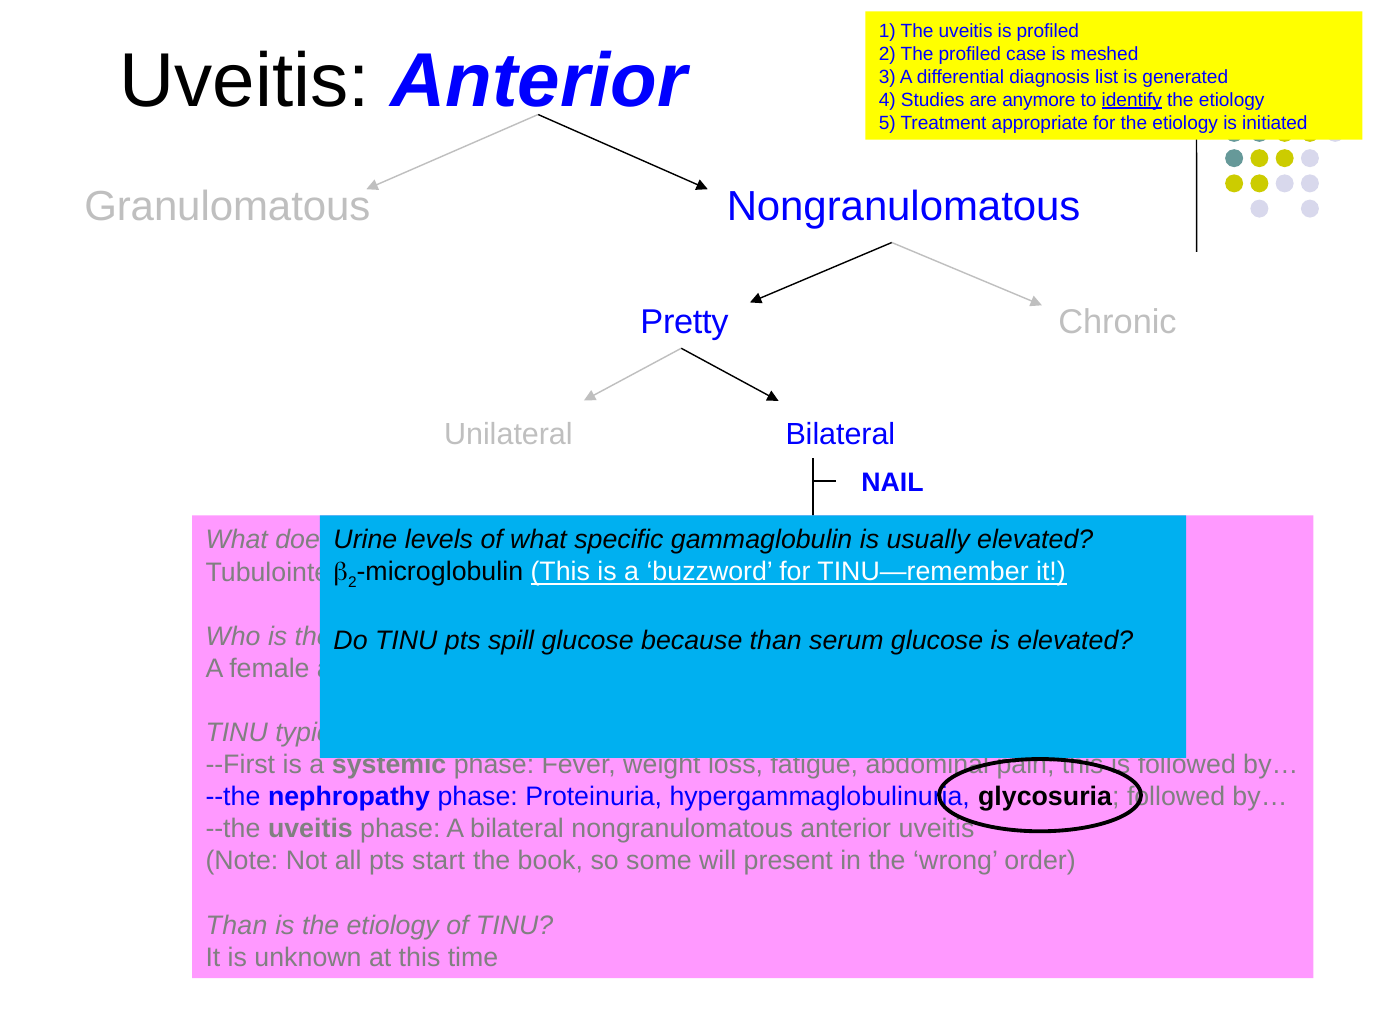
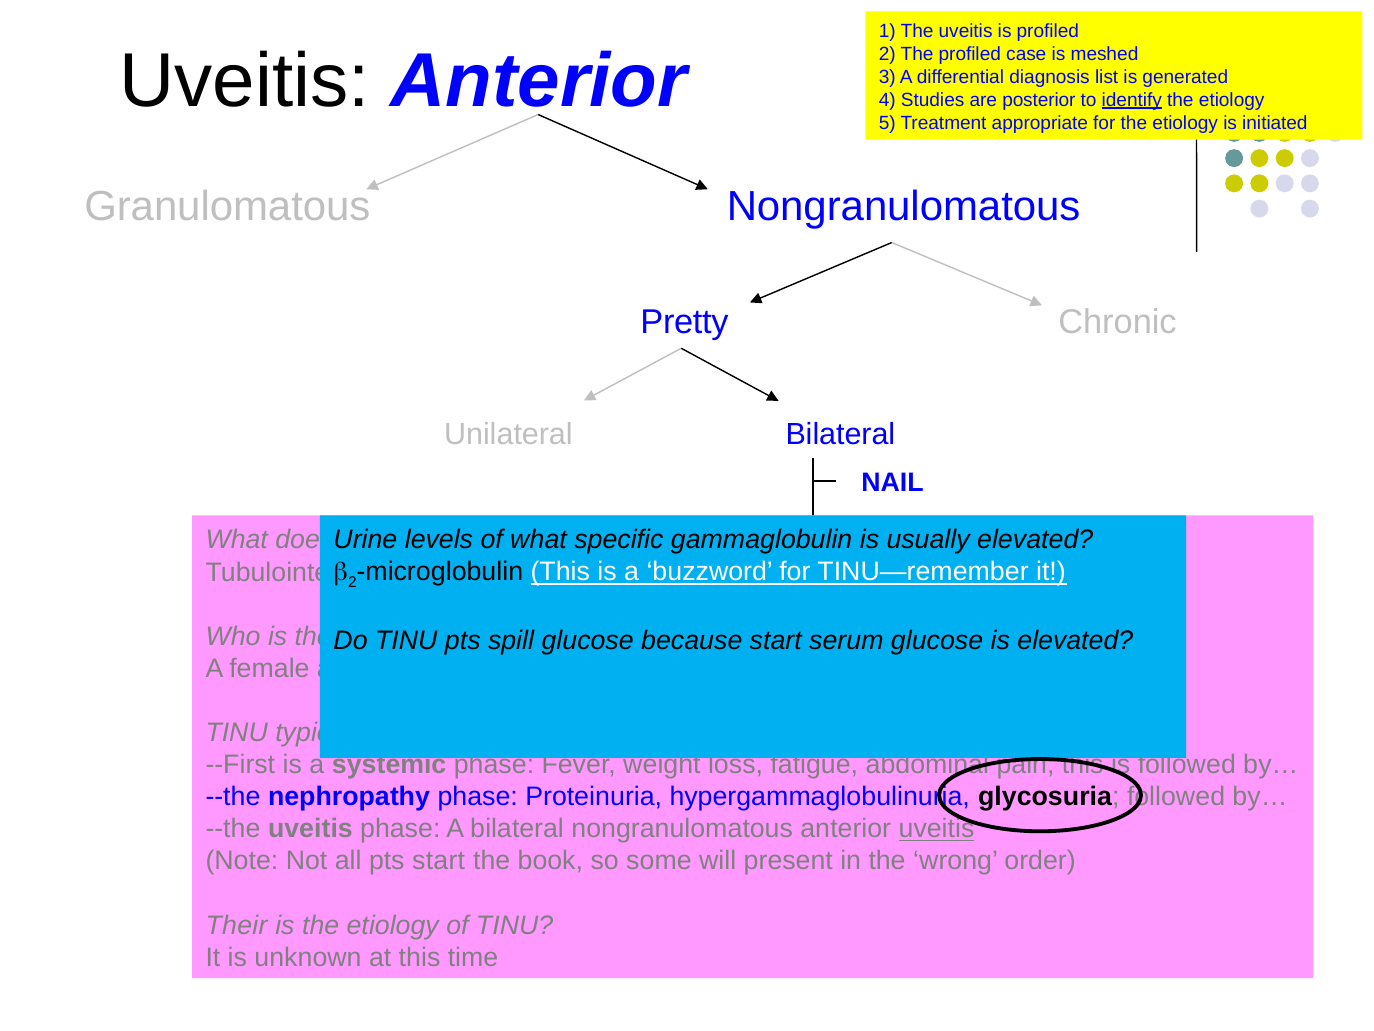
anymore: anymore -> posterior
because than: than -> start
uveitis at (937, 829) underline: none -> present
Than at (237, 925): Than -> Their
